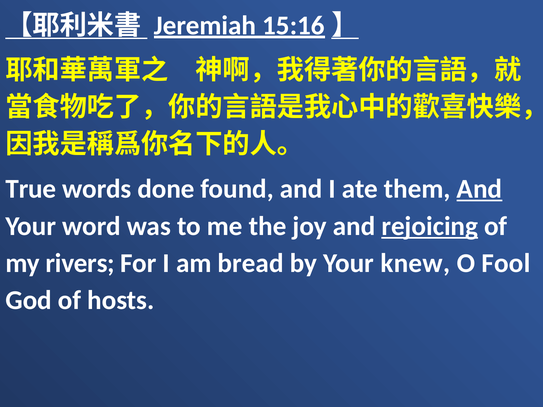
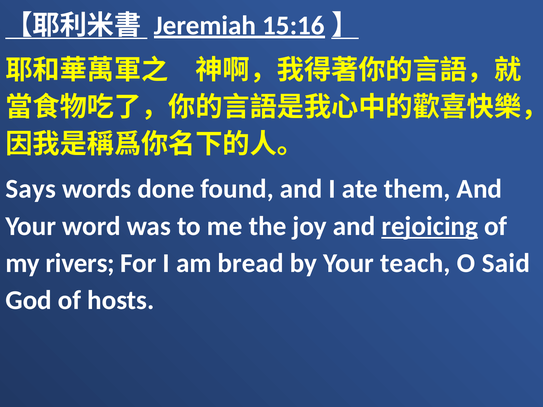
True: True -> Says
And at (479, 189) underline: present -> none
knew: knew -> teach
Fool: Fool -> Said
